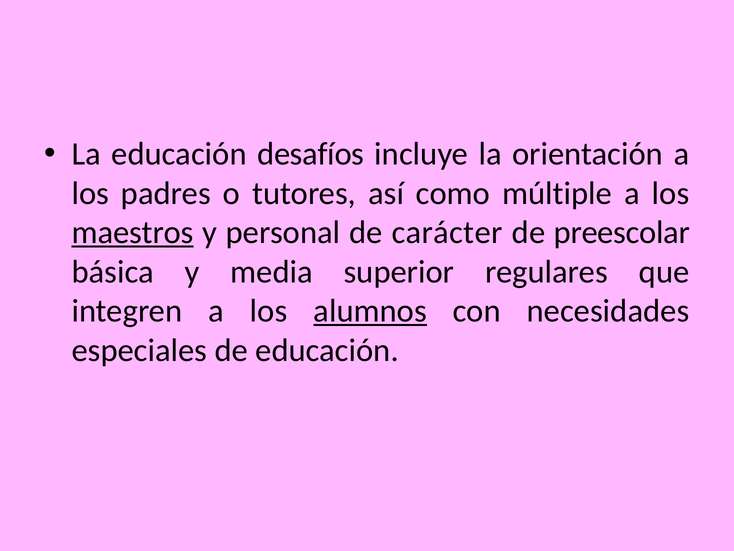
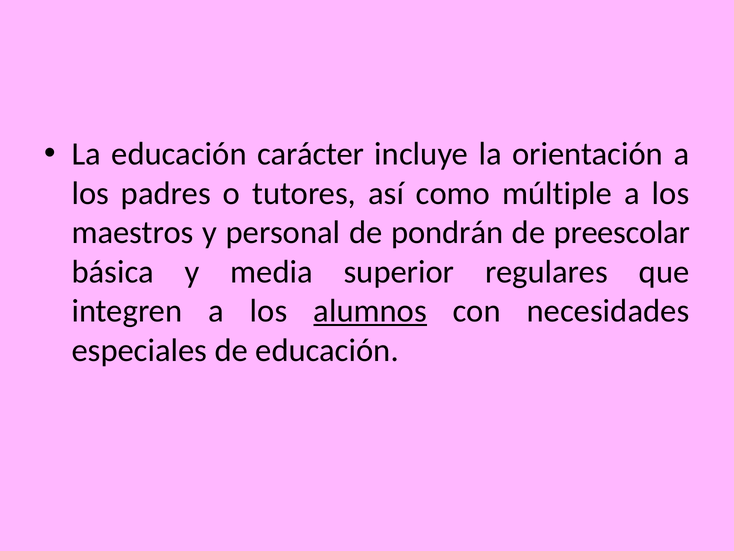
desafíos: desafíos -> carácter
maestros underline: present -> none
carácter: carácter -> pondrán
